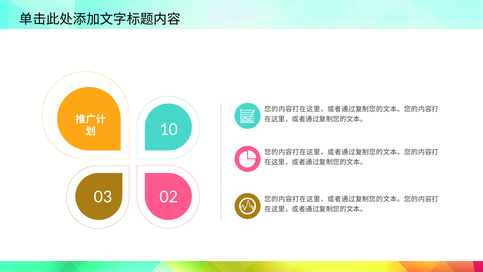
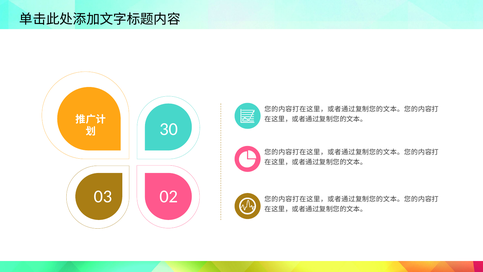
10: 10 -> 30
